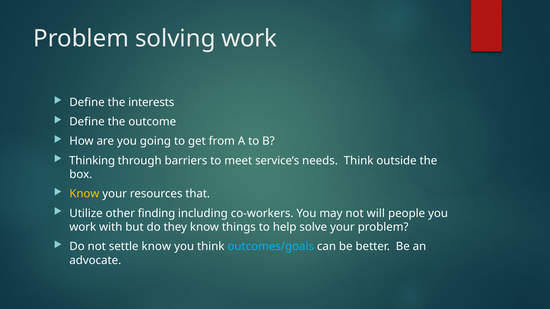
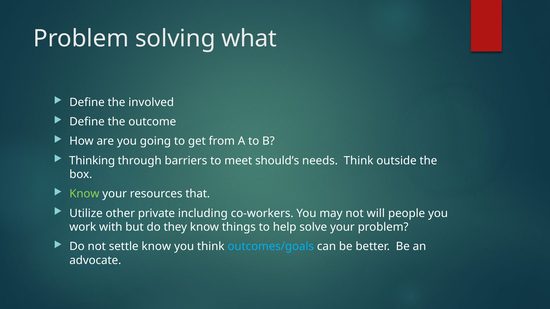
solving work: work -> what
interests: interests -> involved
service’s: service’s -> should’s
Know at (84, 194) colour: yellow -> light green
finding: finding -> private
